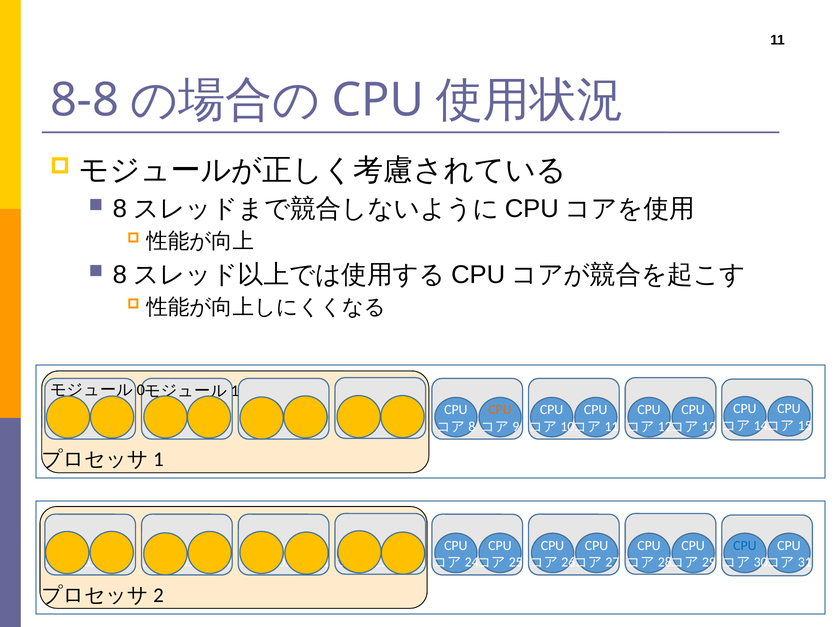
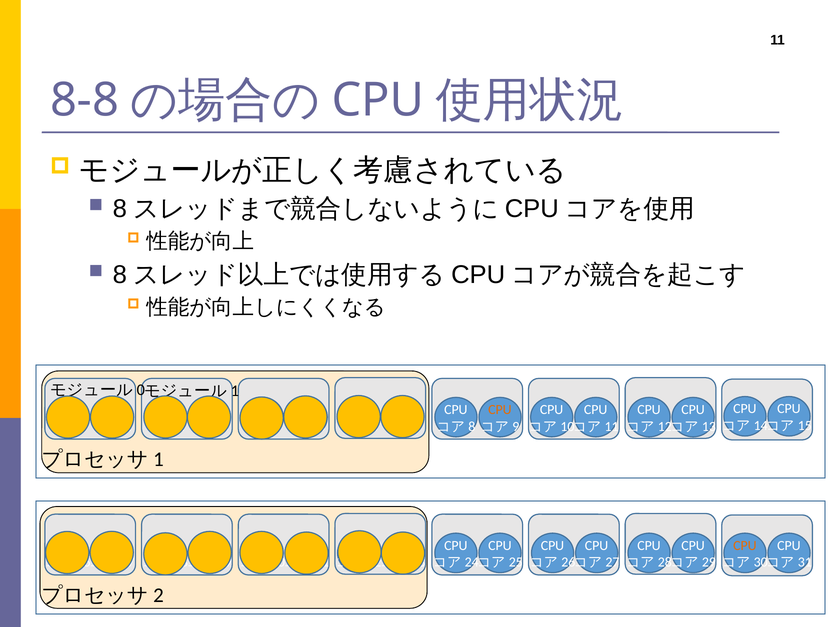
CPU at (745, 545) colour: blue -> orange
